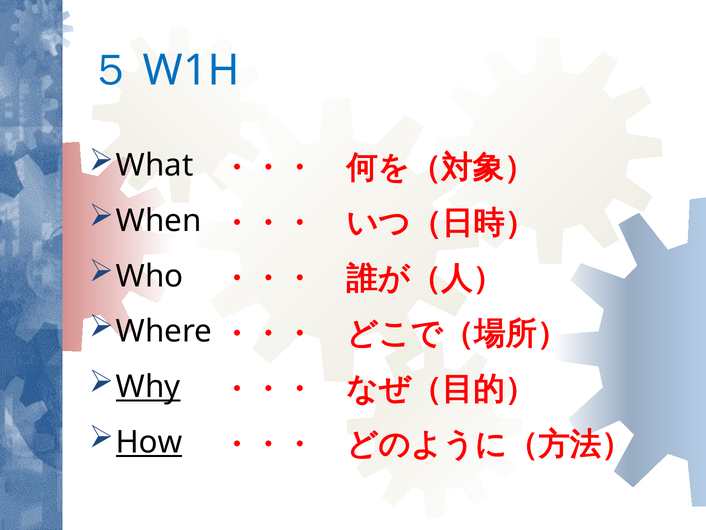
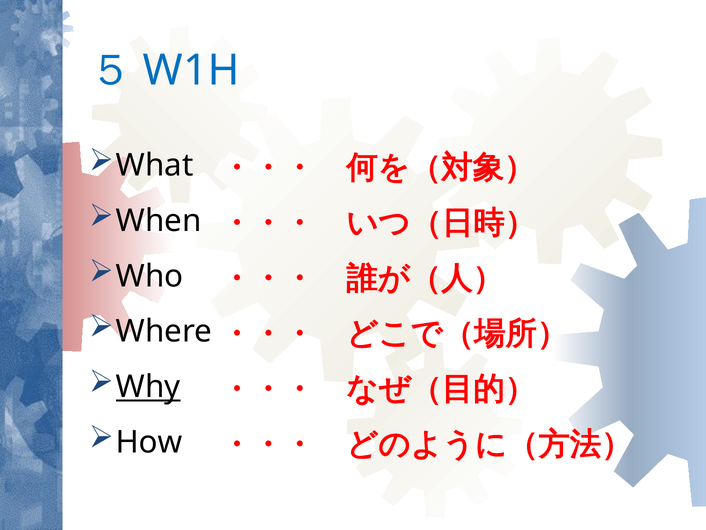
How underline: present -> none
